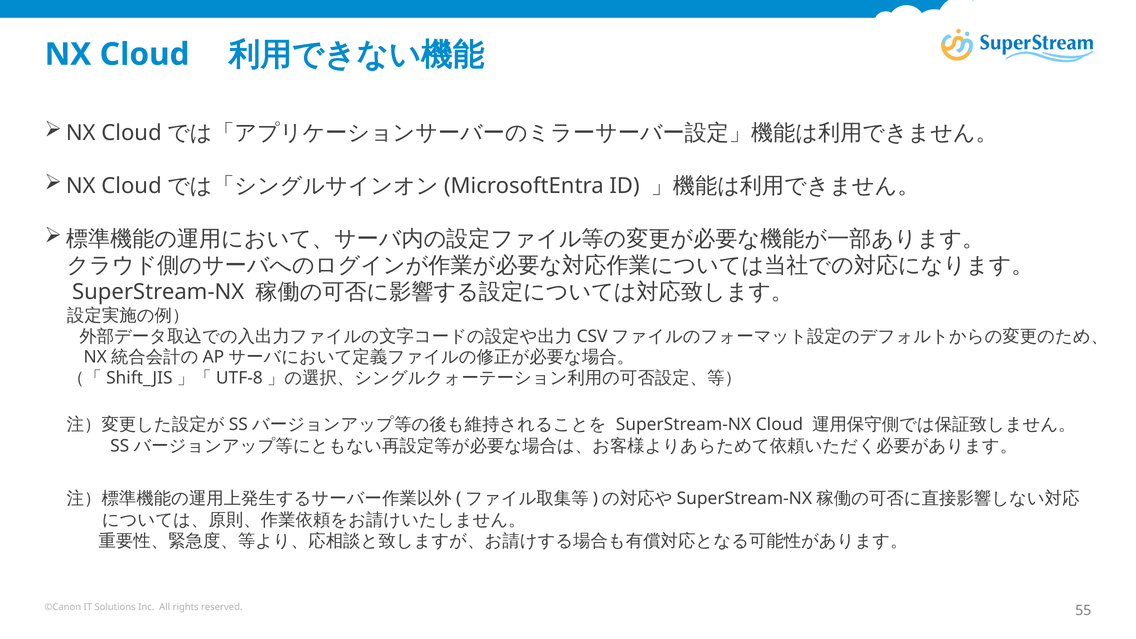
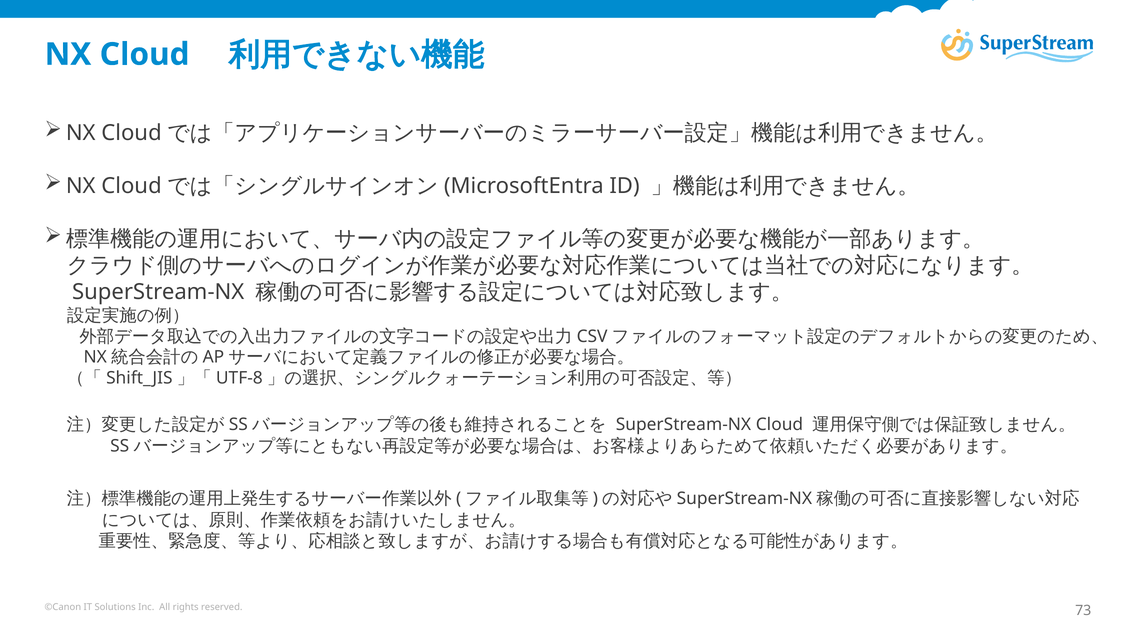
55: 55 -> 73
